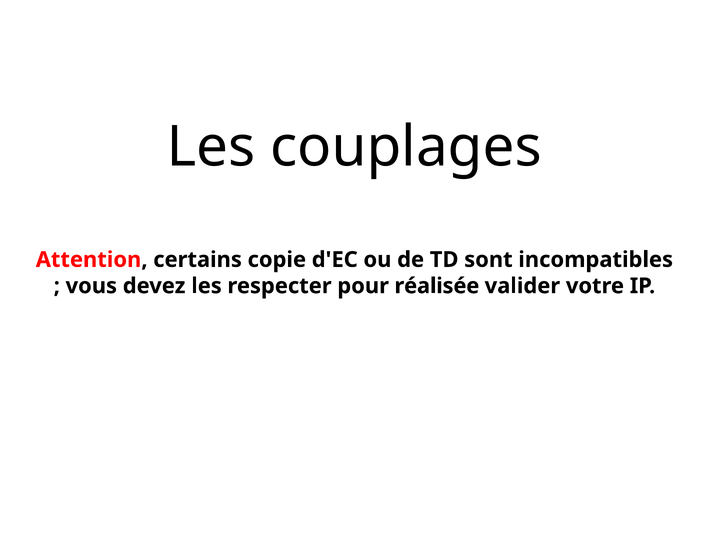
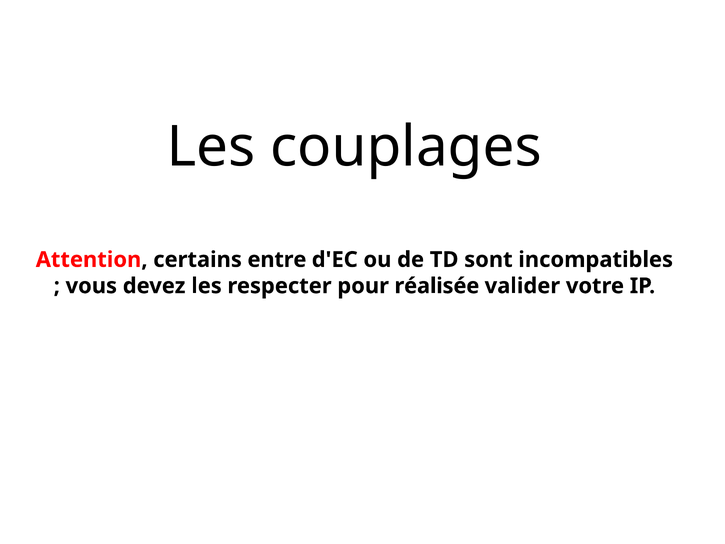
copie: copie -> entre
